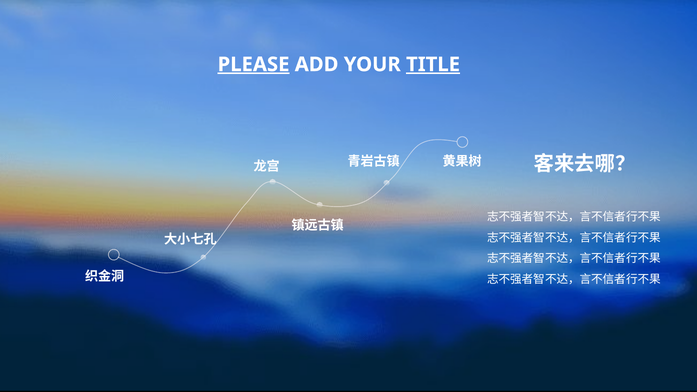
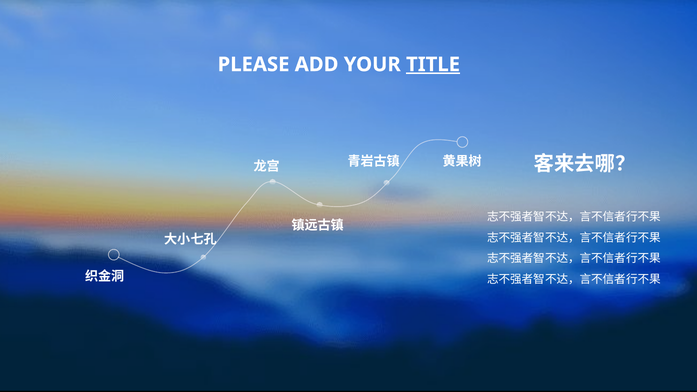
PLEASE underline: present -> none
